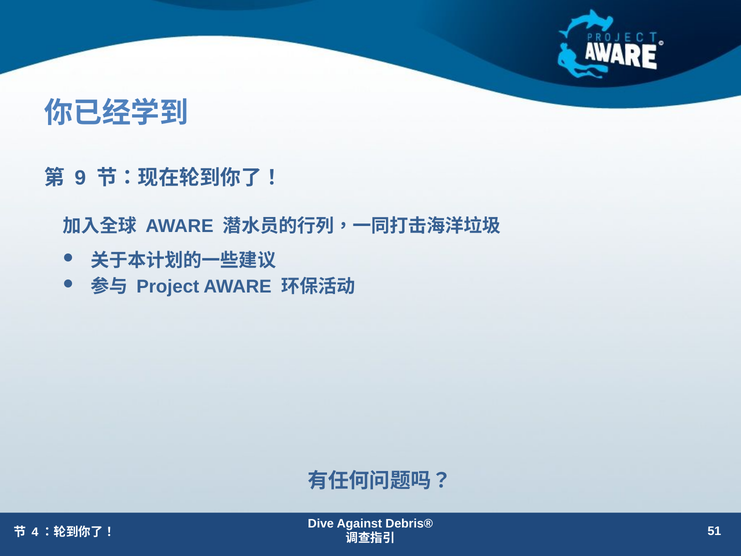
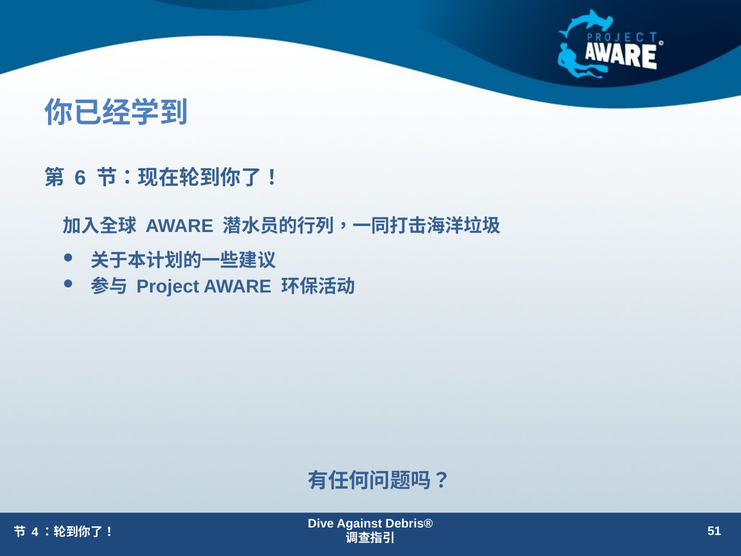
9: 9 -> 6
